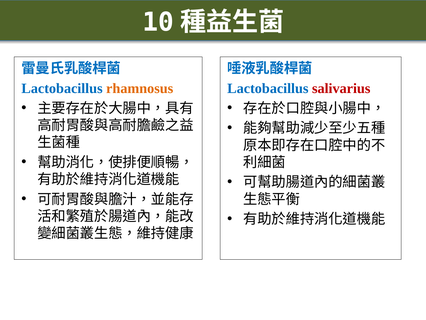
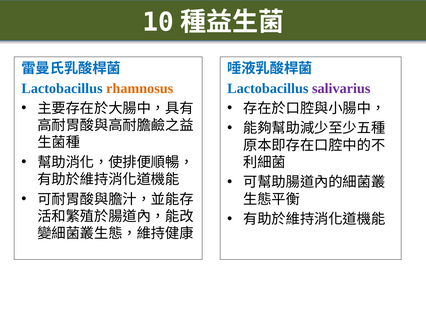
salivarius colour: red -> purple
